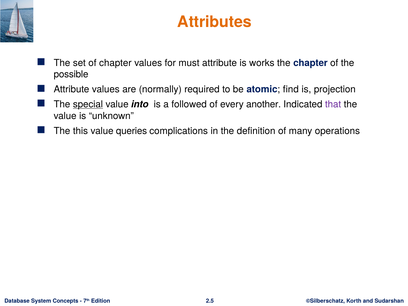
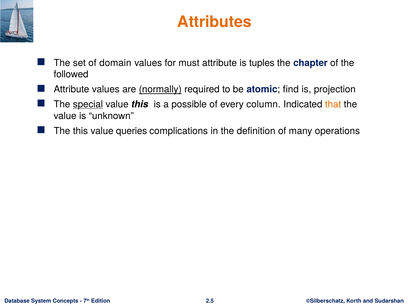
of chapter: chapter -> domain
works: works -> tuples
possible: possible -> followed
normally underline: none -> present
value into: into -> this
followed: followed -> possible
another: another -> column
that colour: purple -> orange
